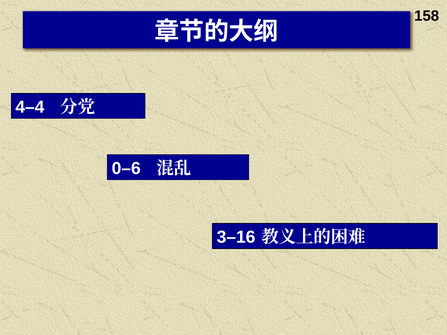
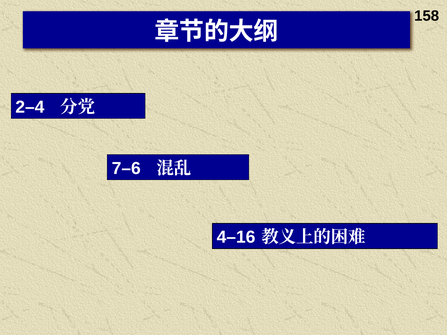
4–4: 4–4 -> 2–4
0–6: 0–6 -> 7–6
3–16: 3–16 -> 4–16
